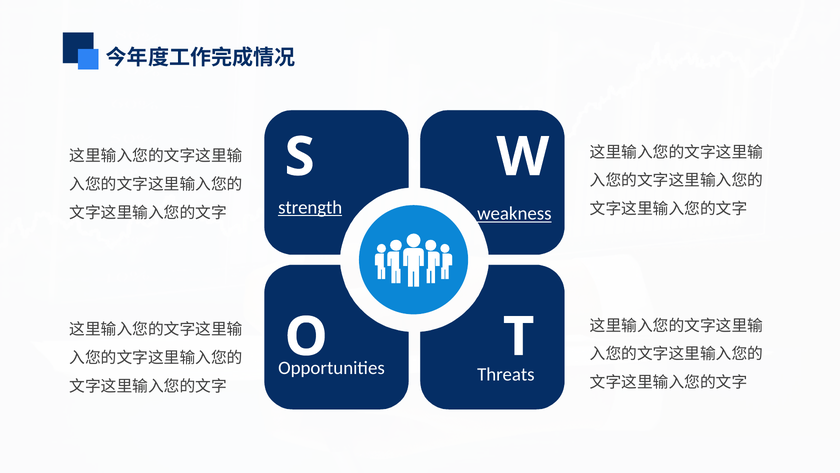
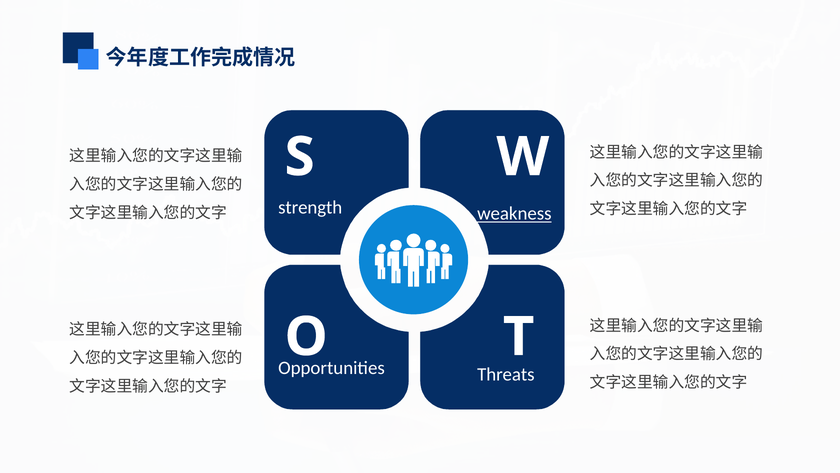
strength underline: present -> none
